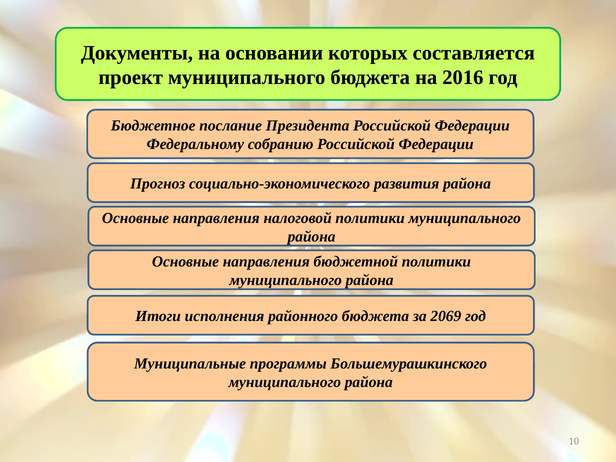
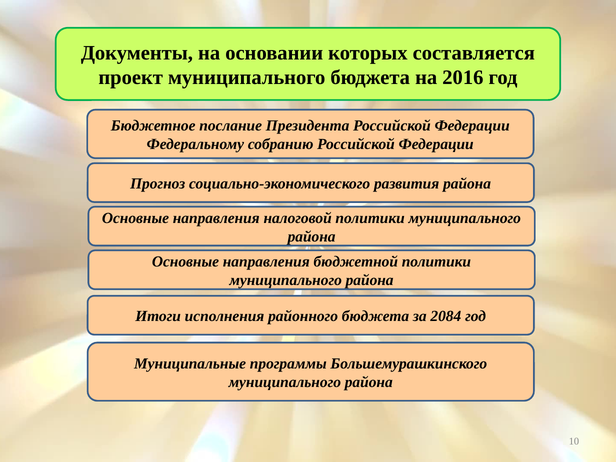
2069: 2069 -> 2084
